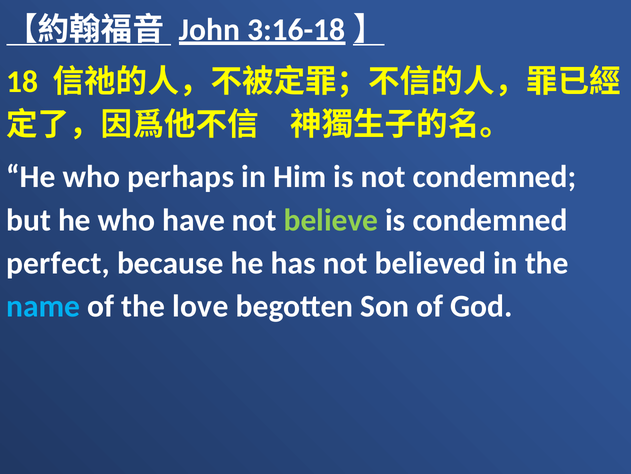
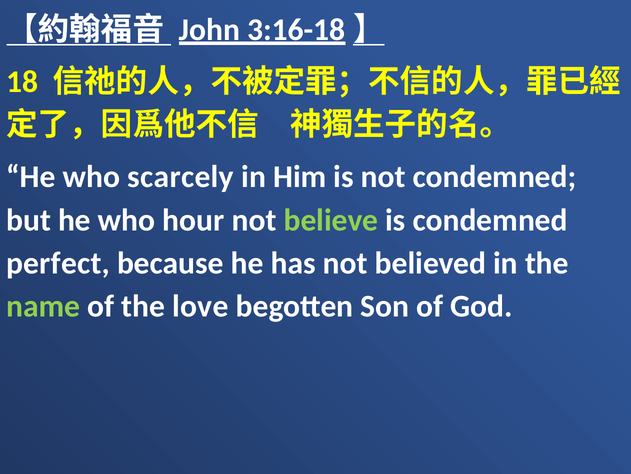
perhaps: perhaps -> scarcely
have: have -> hour
name colour: light blue -> light green
